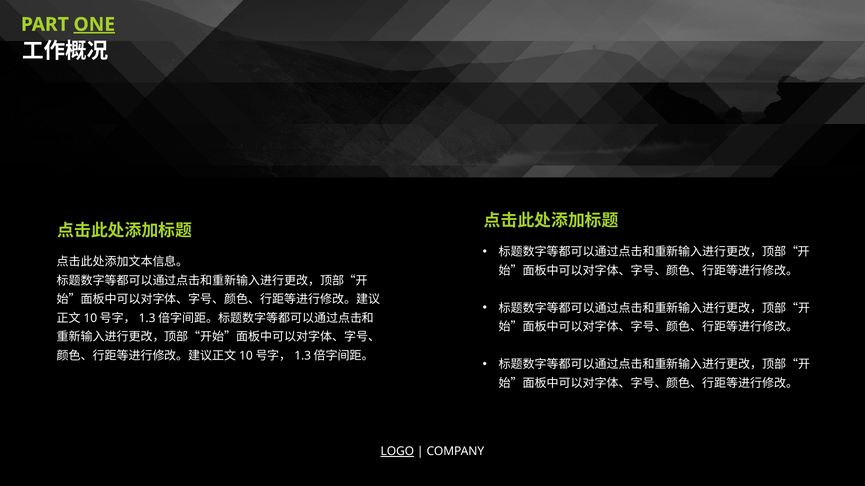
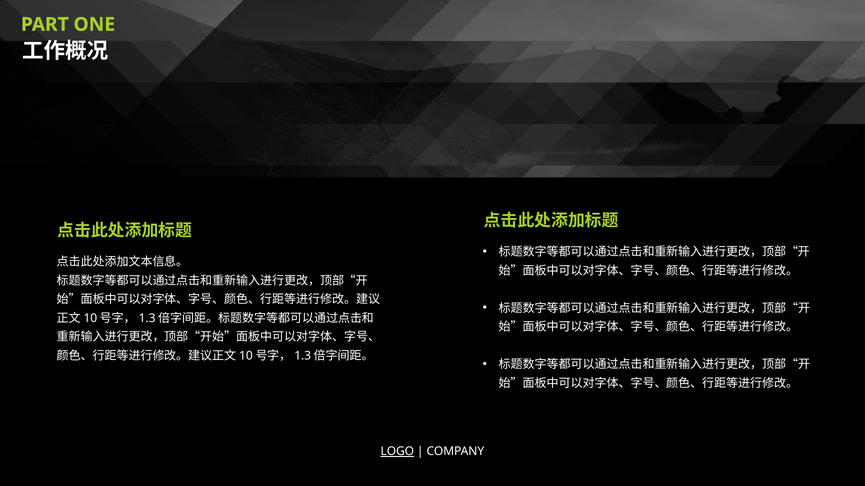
ONE underline: present -> none
